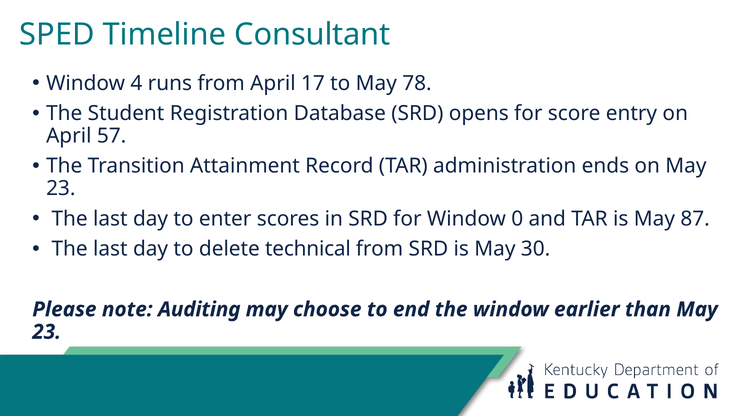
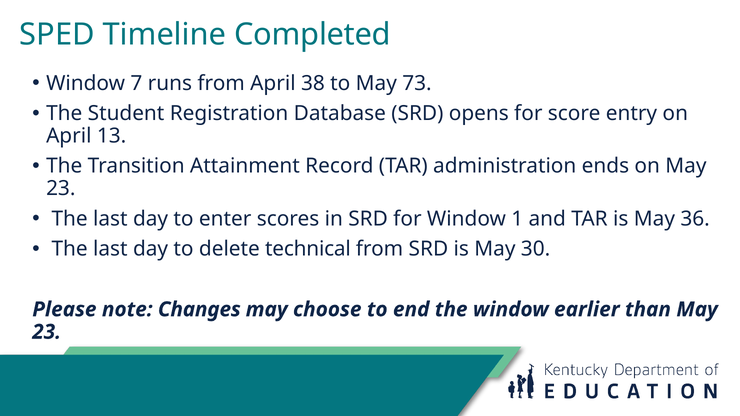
Consultant: Consultant -> Completed
4: 4 -> 7
17: 17 -> 38
78: 78 -> 73
57: 57 -> 13
0: 0 -> 1
87: 87 -> 36
Auditing: Auditing -> Changes
